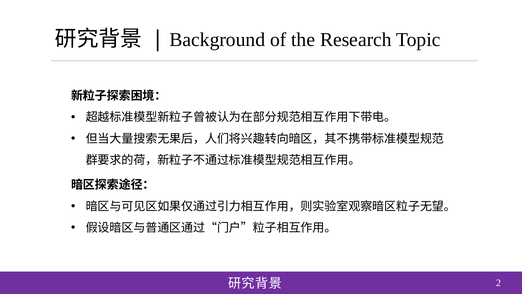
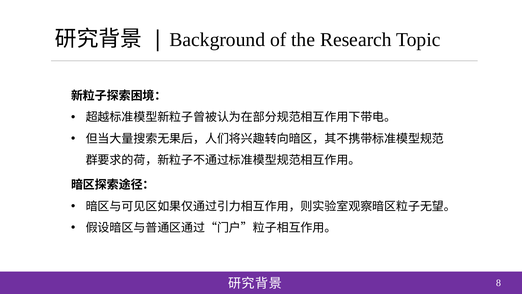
2: 2 -> 8
